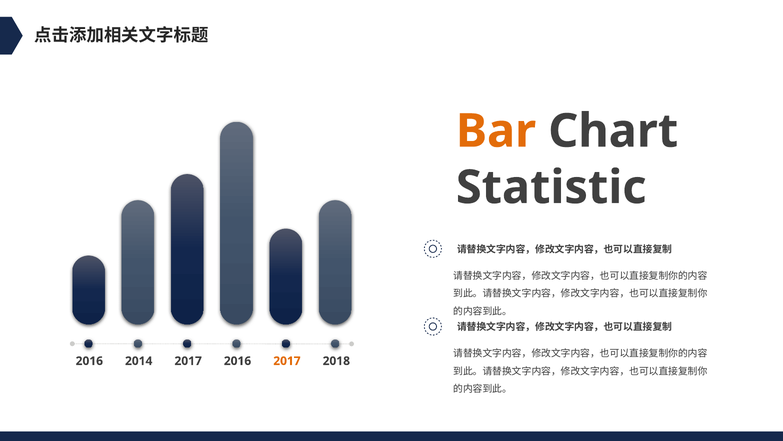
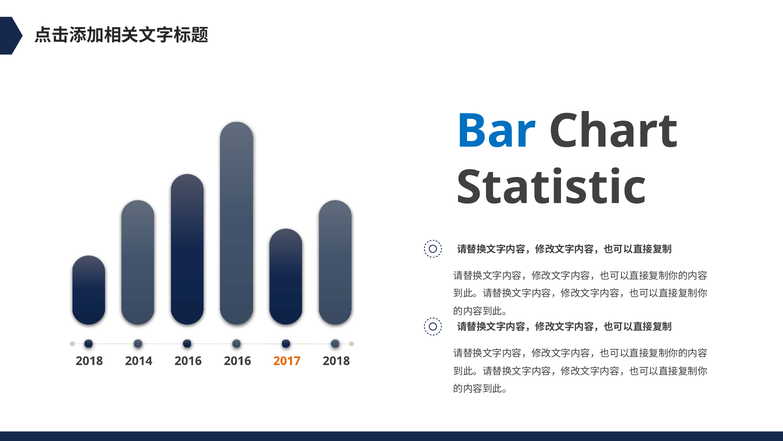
Bar colour: orange -> blue
2016 at (89, 361): 2016 -> 2018
2014 2017: 2017 -> 2016
